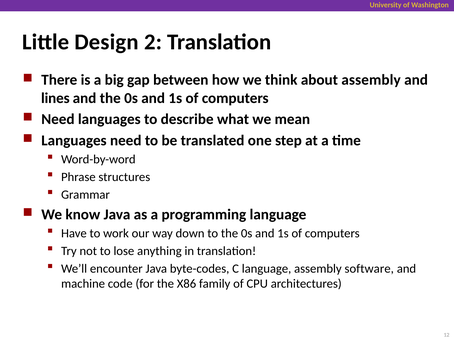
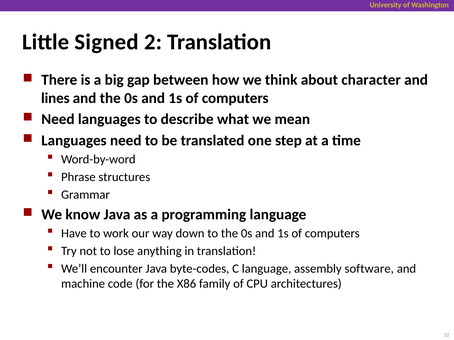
Design: Design -> Signed
about assembly: assembly -> character
